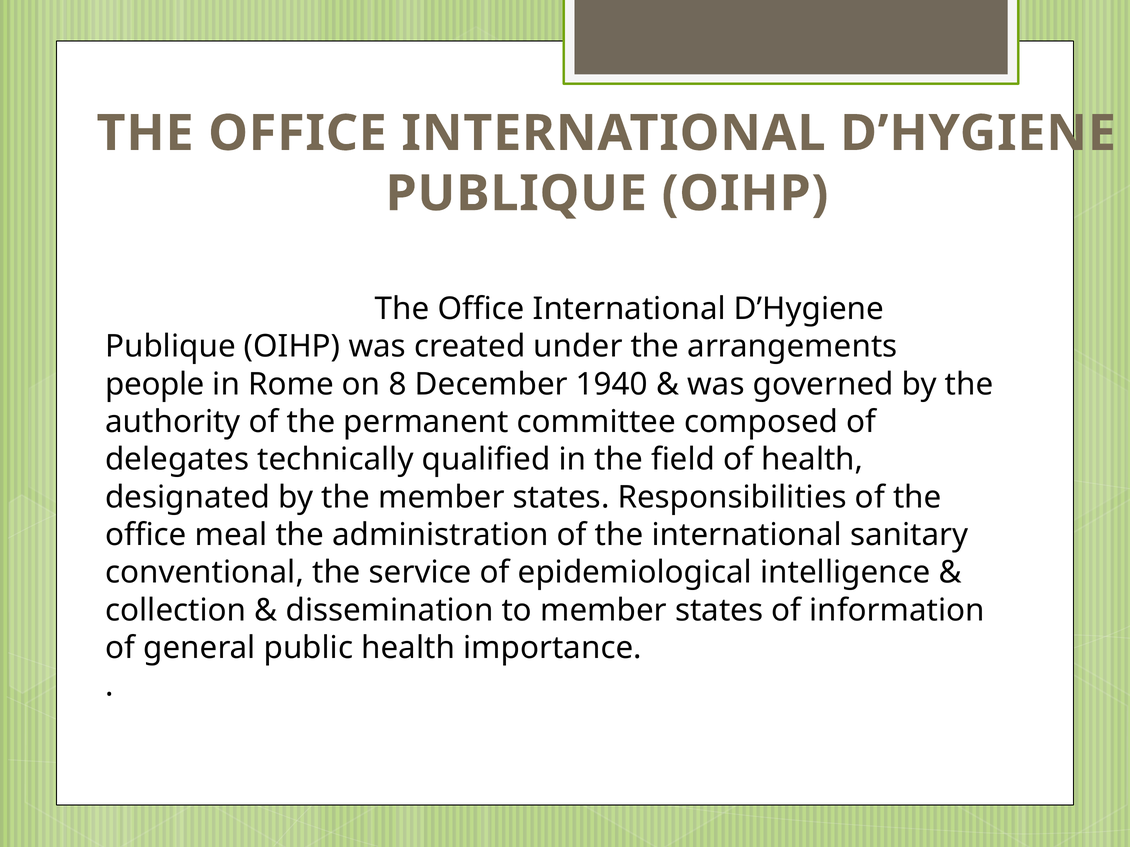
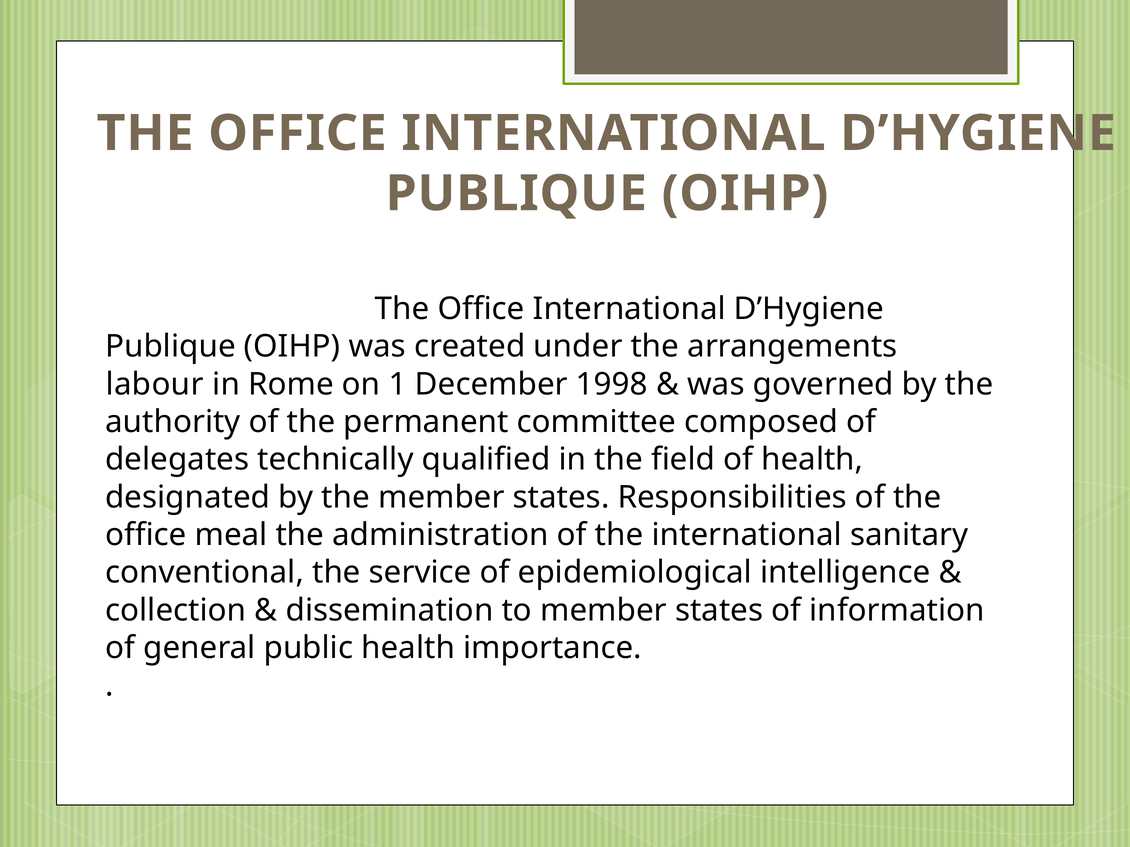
people: people -> labour
8: 8 -> 1
1940: 1940 -> 1998
